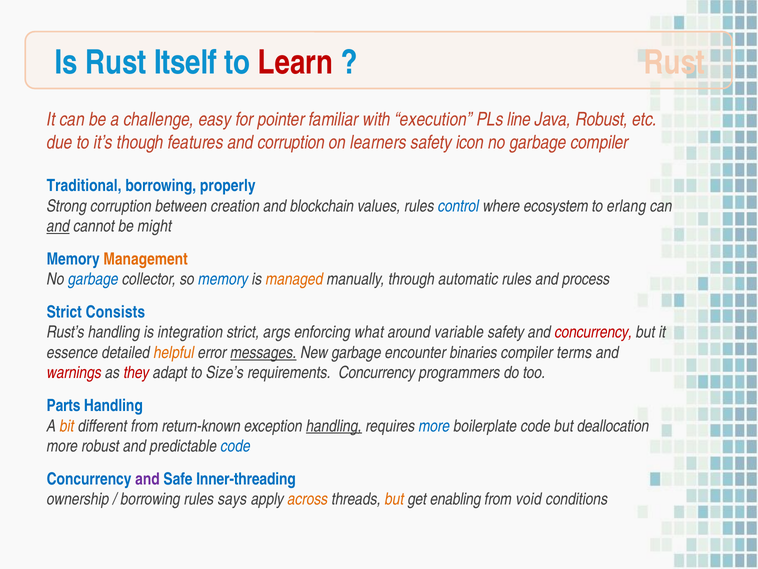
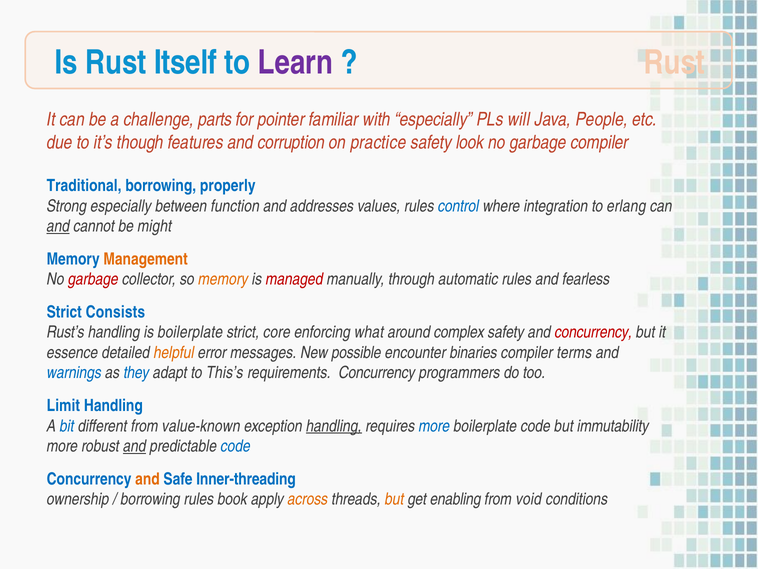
Learn colour: red -> purple
easy: easy -> parts
with execution: execution -> especially
line: line -> will
Java Robust: Robust -> People
learners: learners -> practice
icon: icon -> look
Strong corruption: corruption -> especially
creation: creation -> function
blockchain: blockchain -> addresses
ecosystem: ecosystem -> integration
garbage at (93, 279) colour: blue -> red
memory at (223, 279) colour: blue -> orange
managed colour: orange -> red
process: process -> fearless
is integration: integration -> boilerplate
args: args -> core
variable: variable -> complex
messages underline: present -> none
New garbage: garbage -> possible
warnings colour: red -> blue
they colour: red -> blue
Size’s: Size’s -> This’s
Parts: Parts -> Limit
bit colour: orange -> blue
return-known: return-known -> value-known
deallocation: deallocation -> immutability
and at (135, 446) underline: none -> present
and at (147, 479) colour: purple -> orange
says: says -> book
